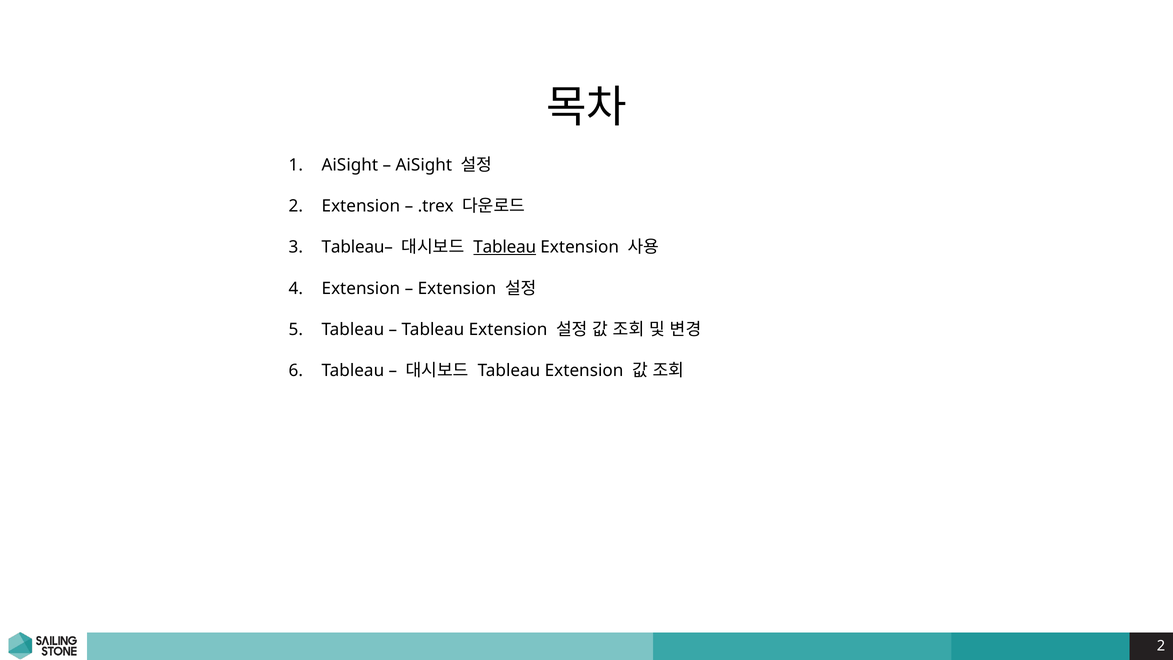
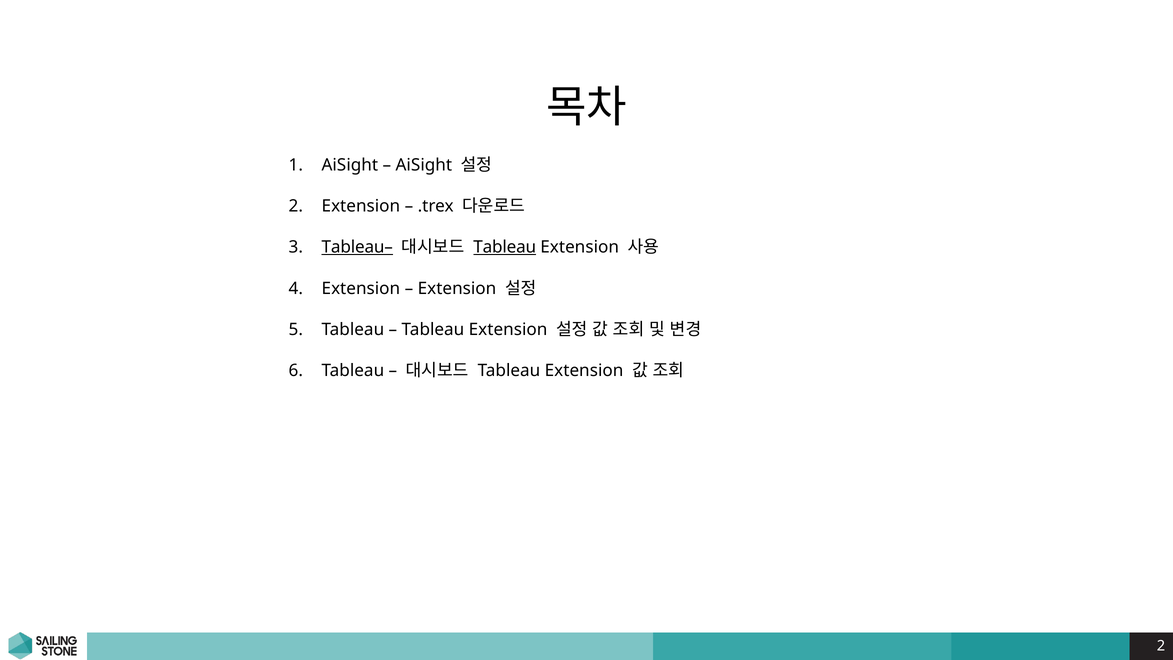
Tableau– underline: none -> present
